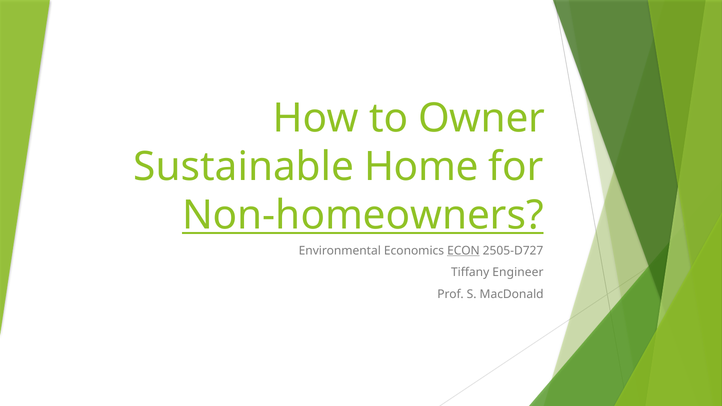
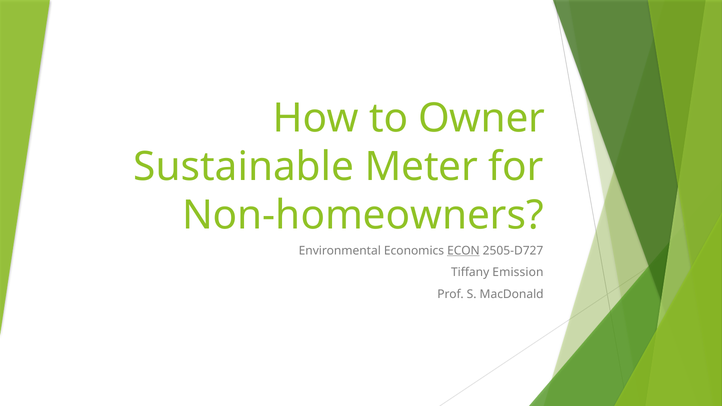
Home: Home -> Meter
Non-homeowners underline: present -> none
Engineer: Engineer -> Emission
